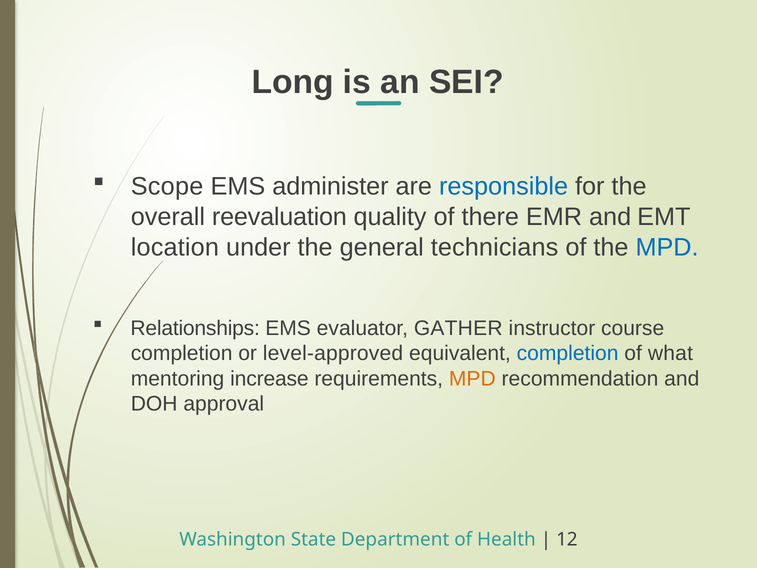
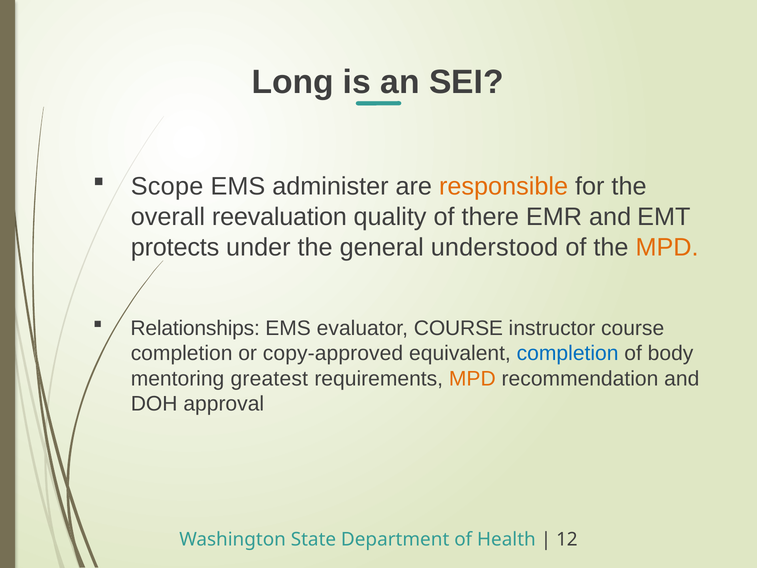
responsible colour: blue -> orange
location: location -> protects
technicians: technicians -> understood
MPD at (667, 247) colour: blue -> orange
evaluator GATHER: GATHER -> COURSE
level-approved: level-approved -> copy-approved
what: what -> body
increase: increase -> greatest
